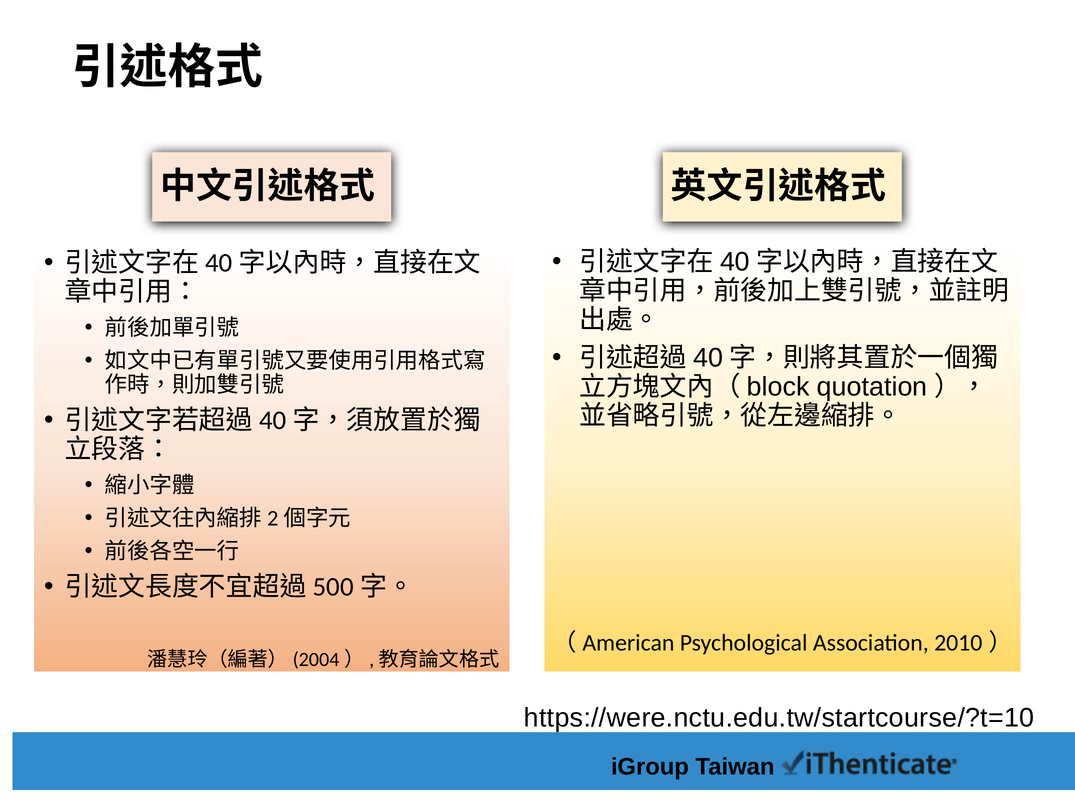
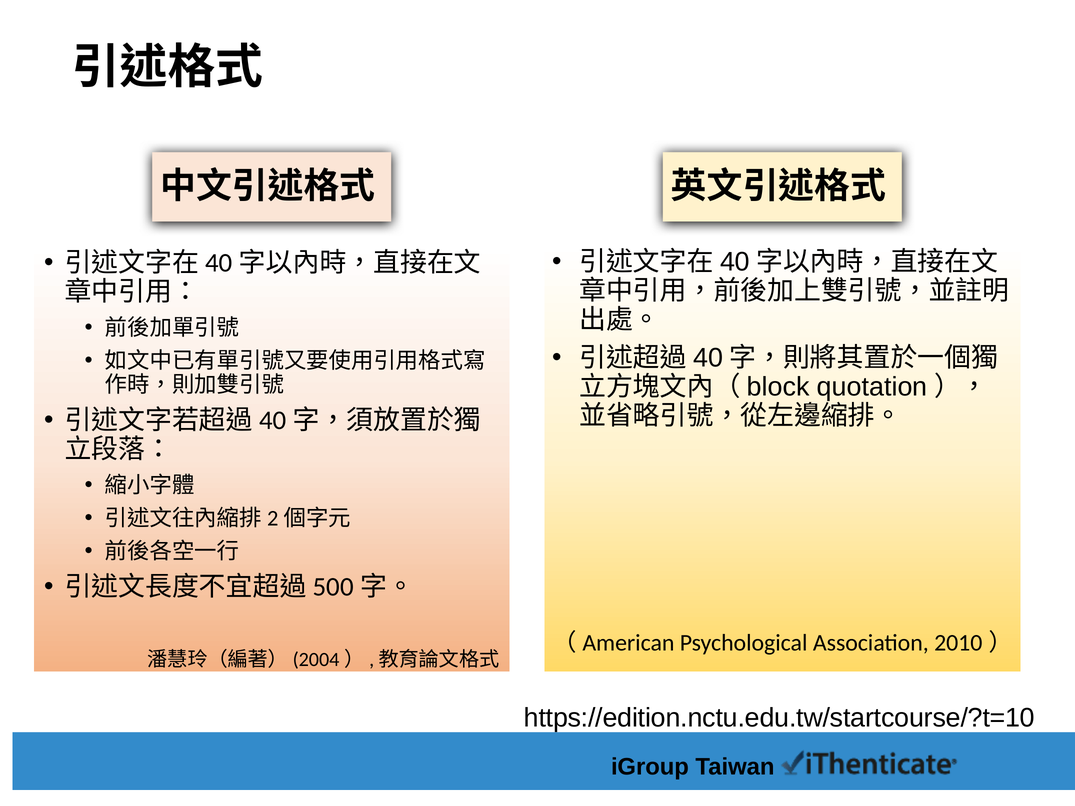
https://were.nctu.edu.tw/startcourse/?t=10: https://were.nctu.edu.tw/startcourse/?t=10 -> https://edition.nctu.edu.tw/startcourse/?t=10
